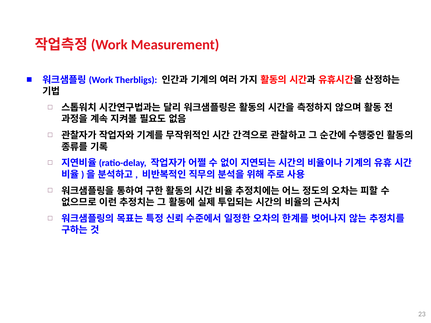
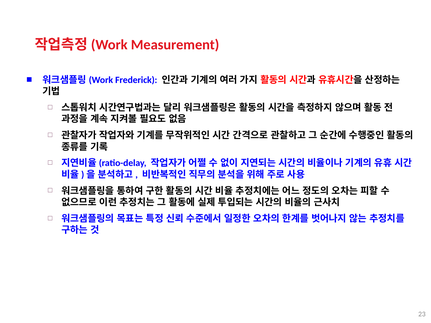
Therbligs: Therbligs -> Frederick
